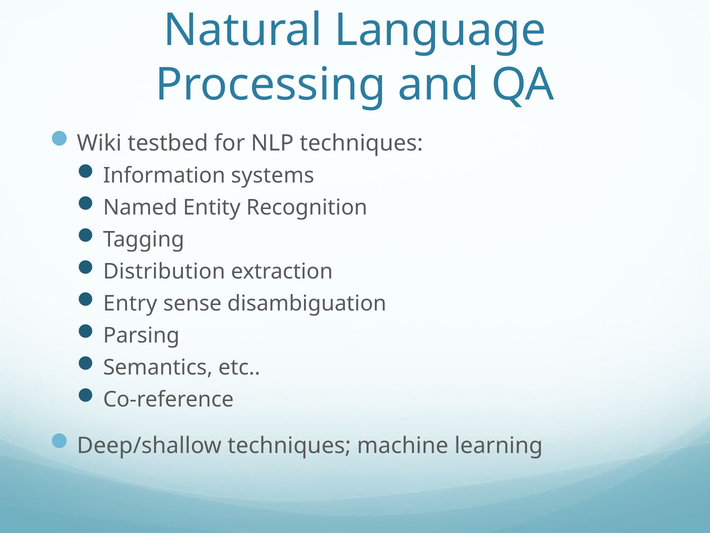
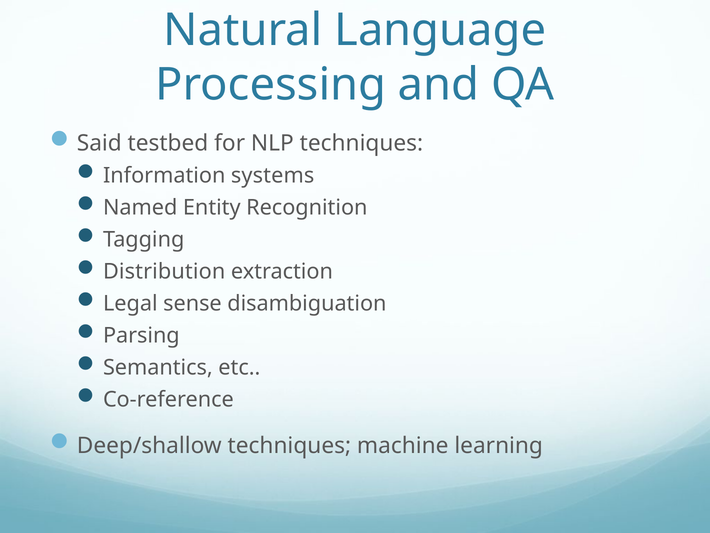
Wiki: Wiki -> Said
Entry: Entry -> Legal
